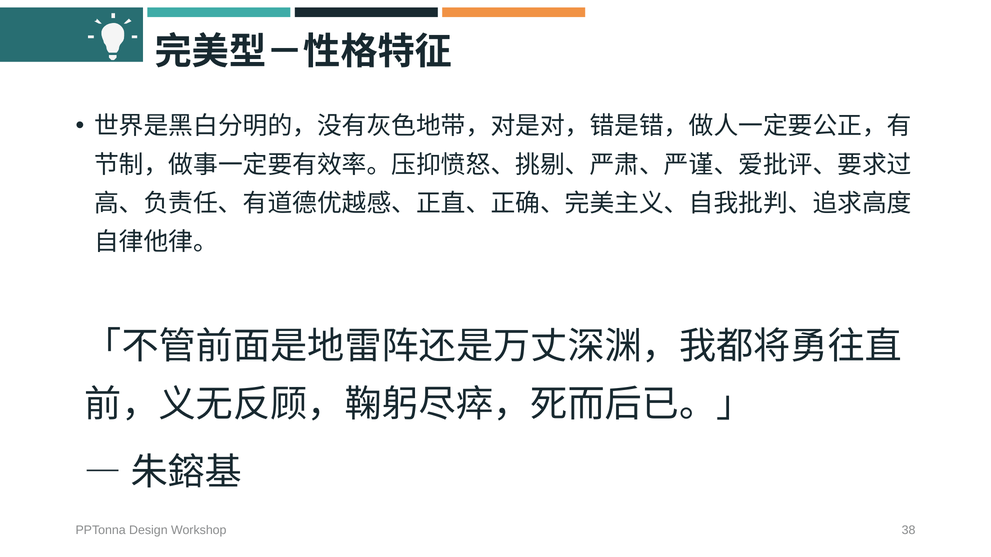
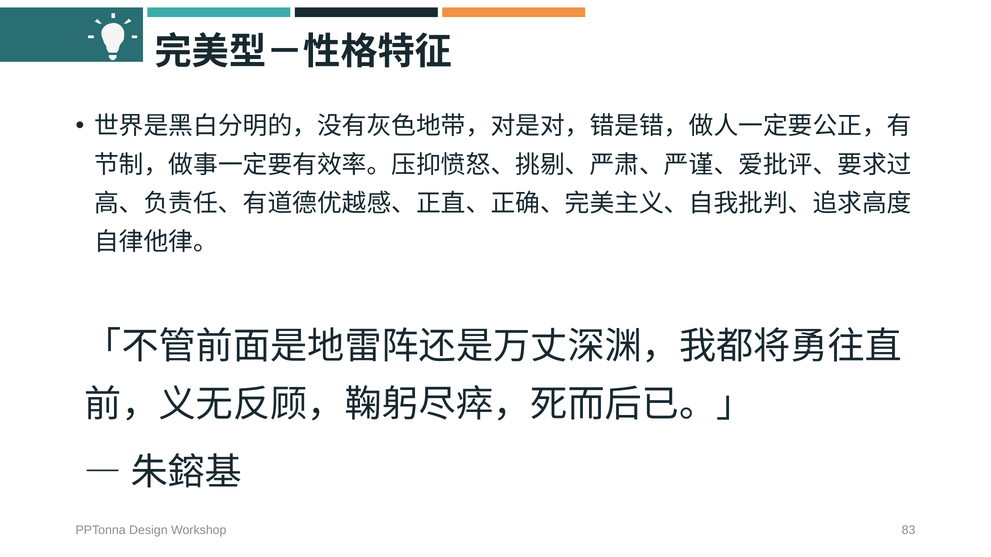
38: 38 -> 83
